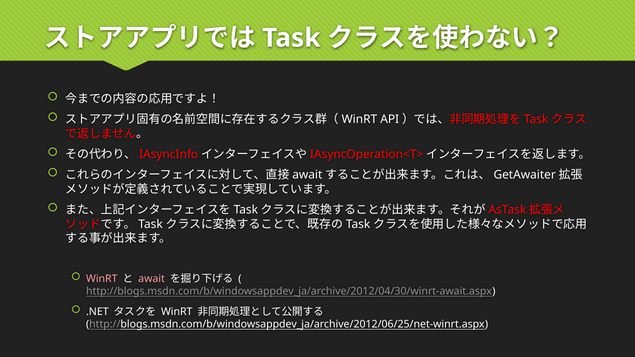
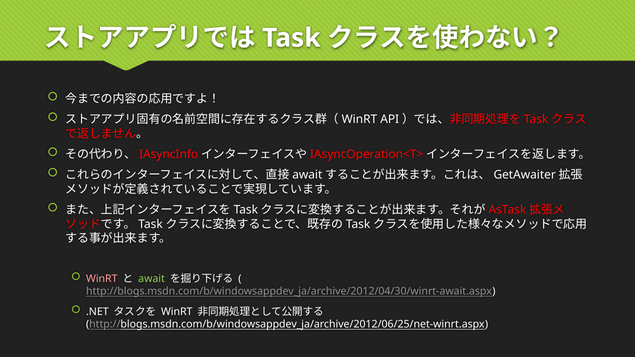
await colour: pink -> light green
